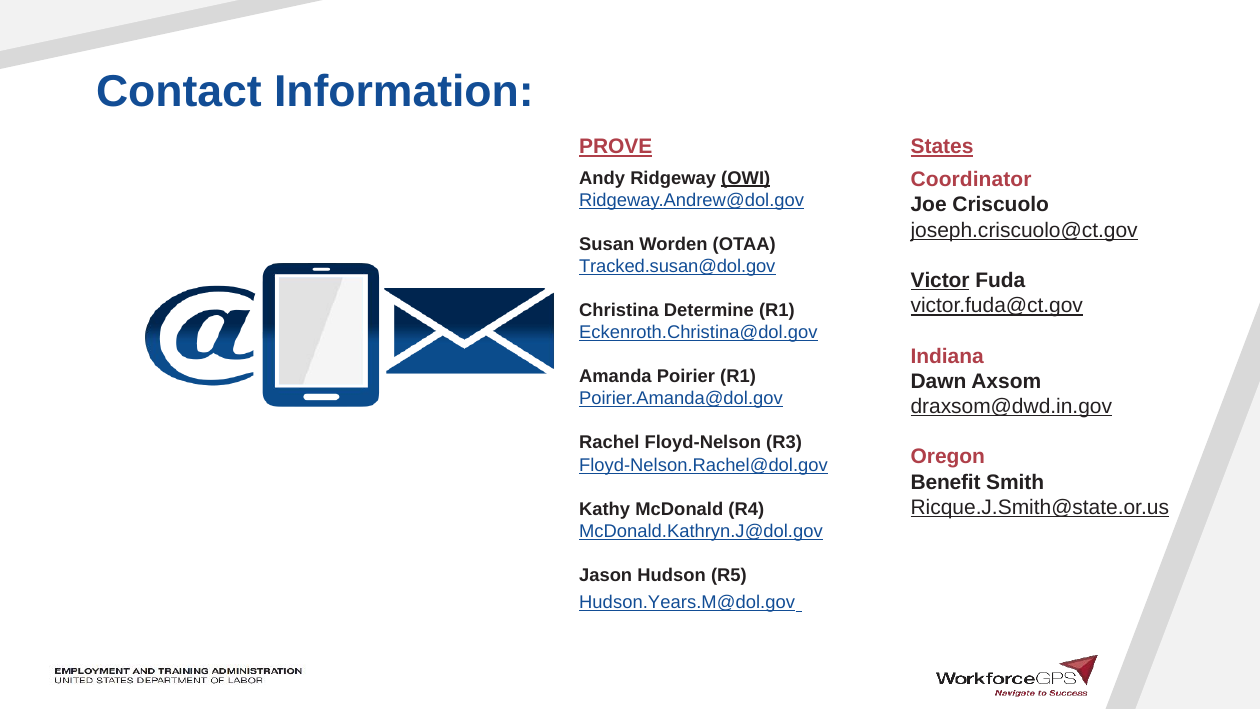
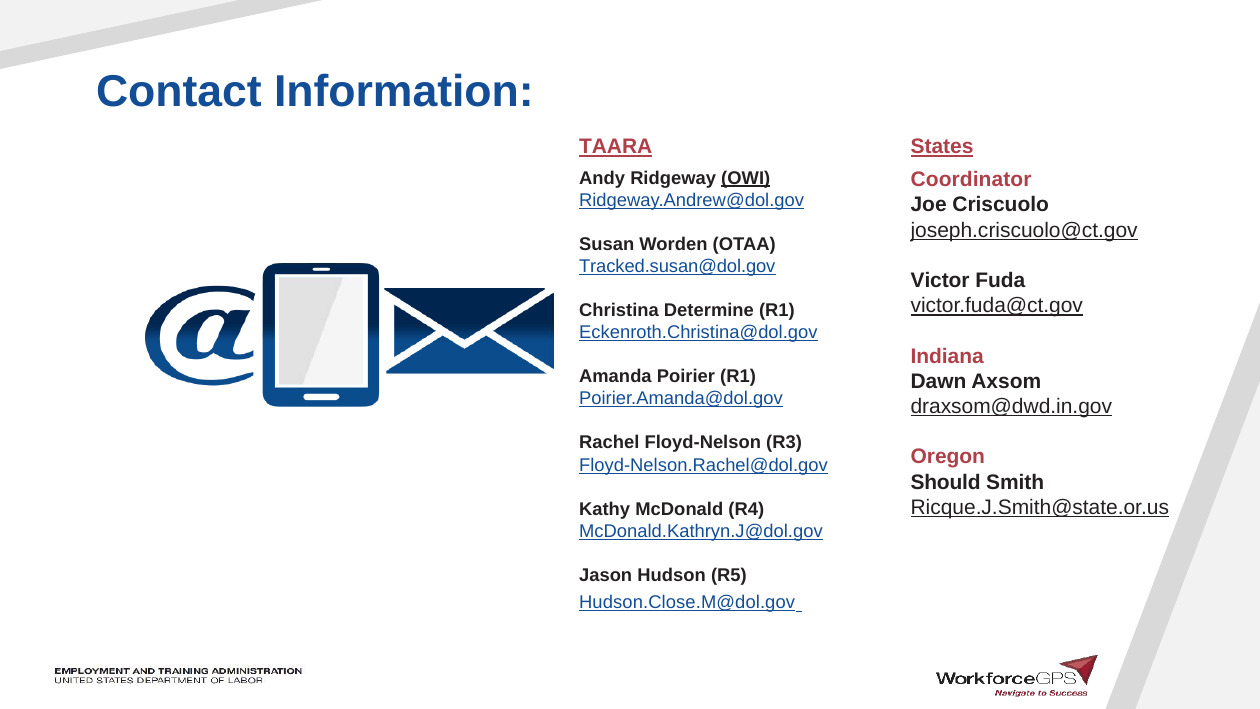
PROVE: PROVE -> TAARA
Victor underline: present -> none
Benefit: Benefit -> Should
Hudson.Years.M@dol.gov: Hudson.Years.M@dol.gov -> Hudson.Close.M@dol.gov
